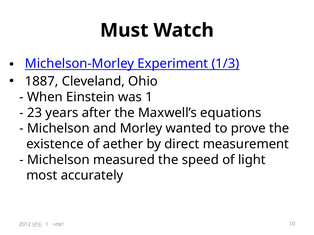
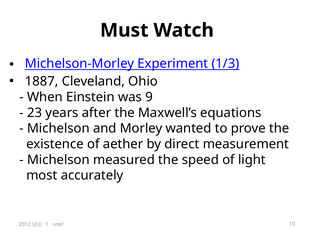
was 1: 1 -> 9
